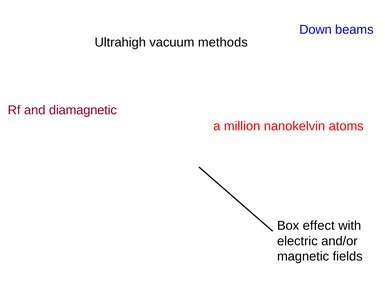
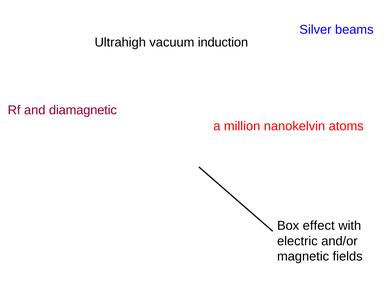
Down: Down -> Silver
methods: methods -> induction
